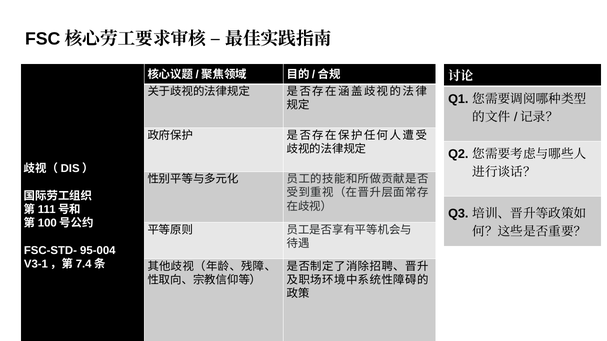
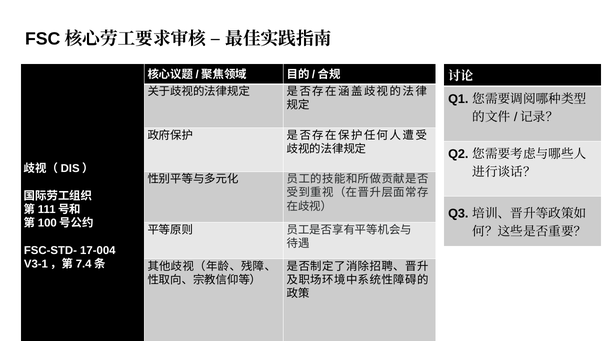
95-004: 95-004 -> 17-004
